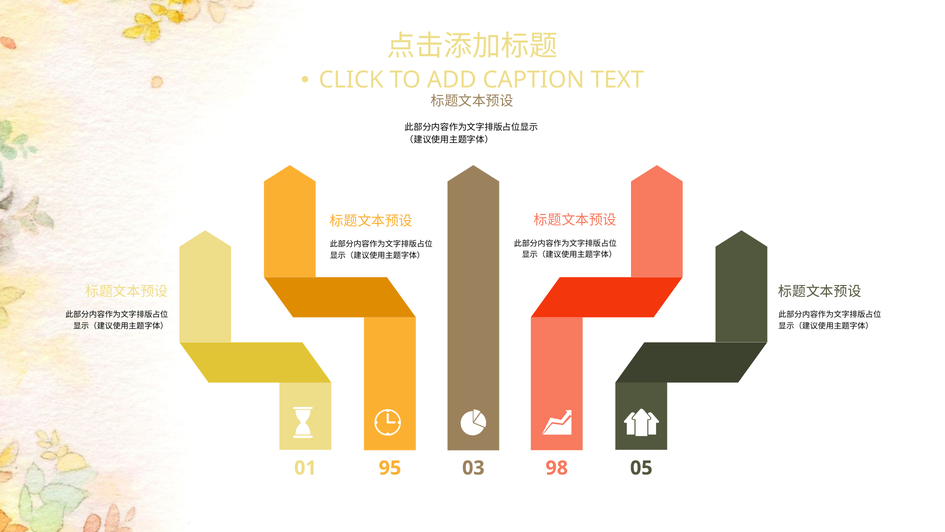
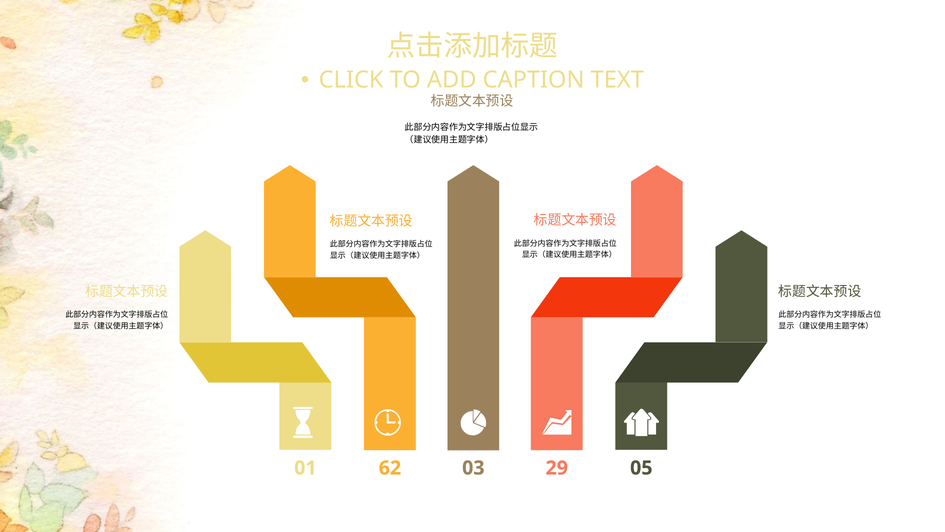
95: 95 -> 62
98: 98 -> 29
